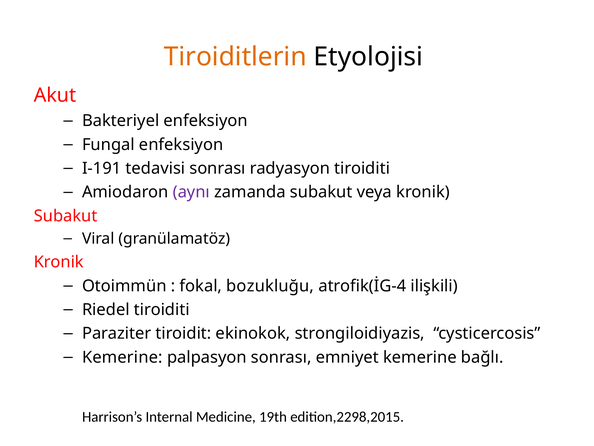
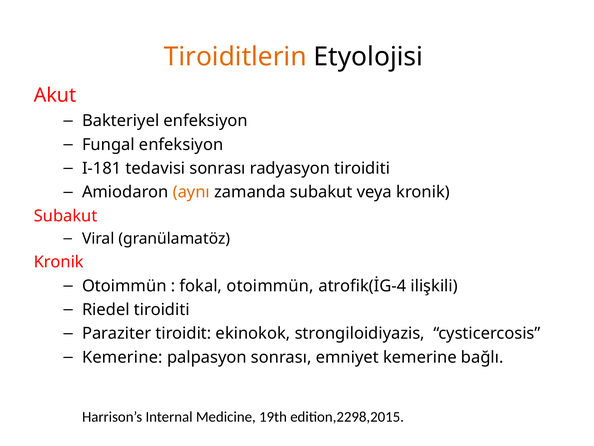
I-191: I-191 -> I-181
aynı colour: purple -> orange
fokal bozukluğu: bozukluğu -> otoimmün
